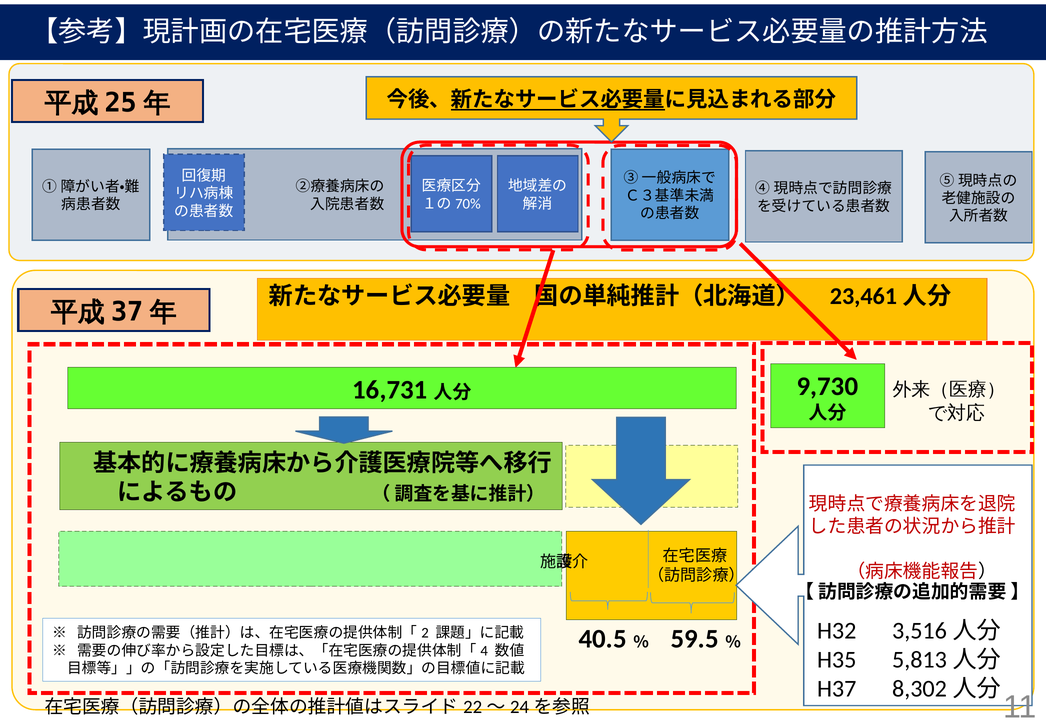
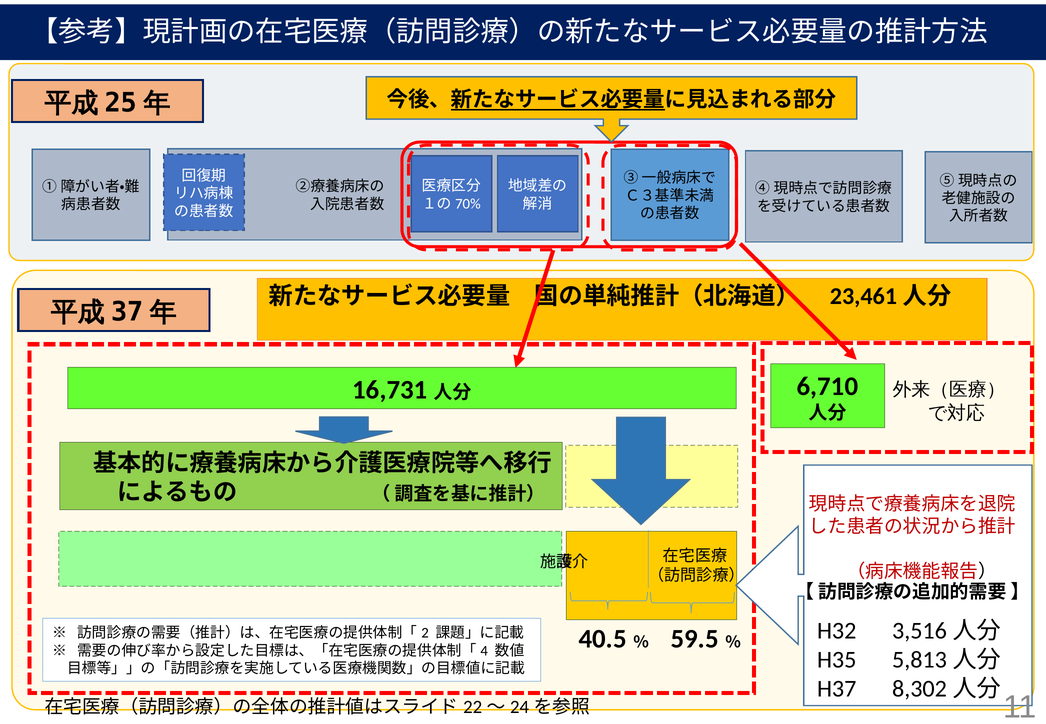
9,730: 9,730 -> 6,710
